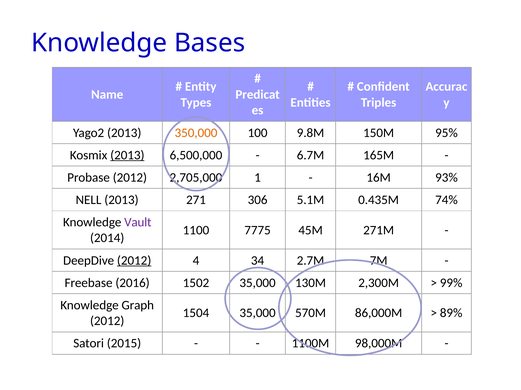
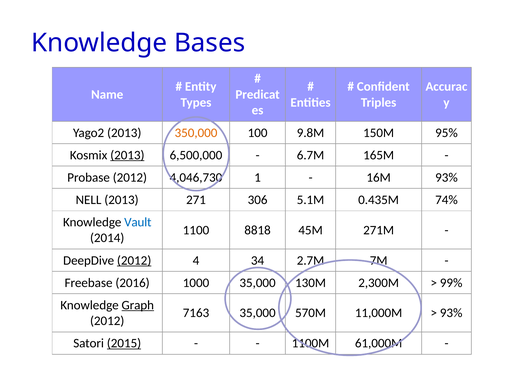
2,705,000: 2,705,000 -> 4,046,730
Vault colour: purple -> blue
7775: 7775 -> 8818
1502: 1502 -> 1000
Graph underline: none -> present
1504: 1504 -> 7163
86,000M: 86,000M -> 11,000M
89% at (451, 314): 89% -> 93%
2015 underline: none -> present
98,000M: 98,000M -> 61,000M
